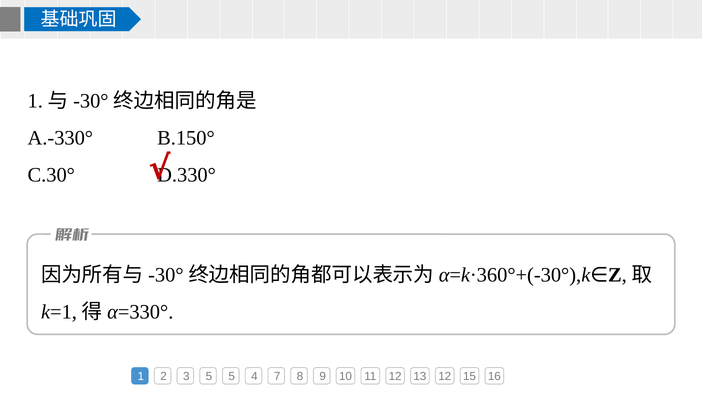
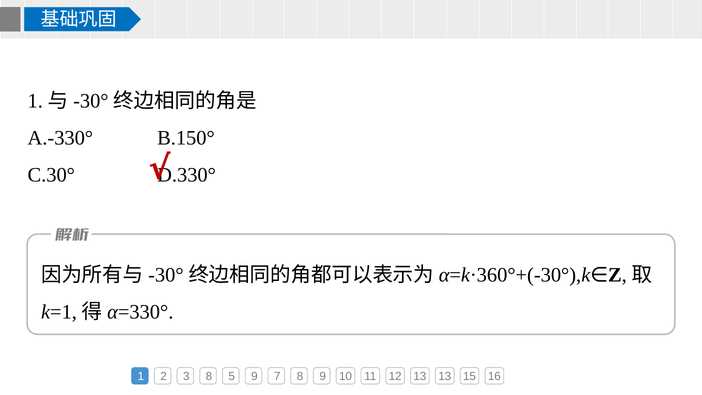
3 5: 5 -> 8
5 4: 4 -> 9
13 12: 12 -> 13
